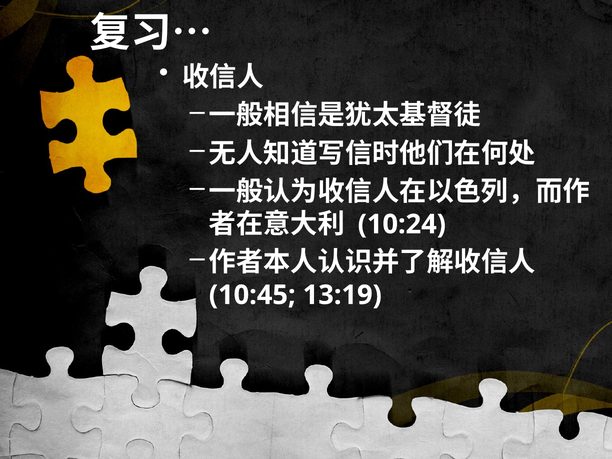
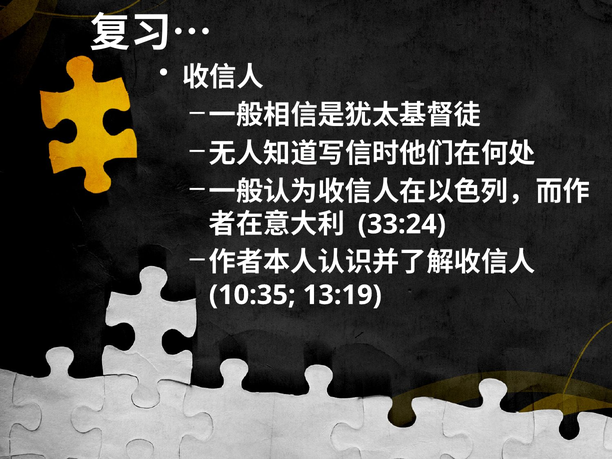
10:24: 10:24 -> 33:24
10:45: 10:45 -> 10:35
